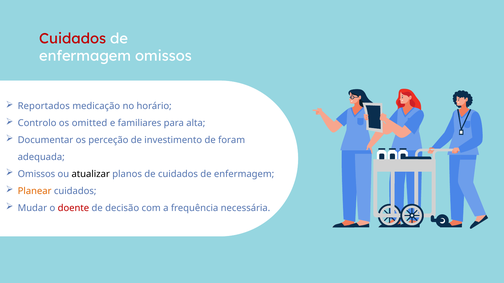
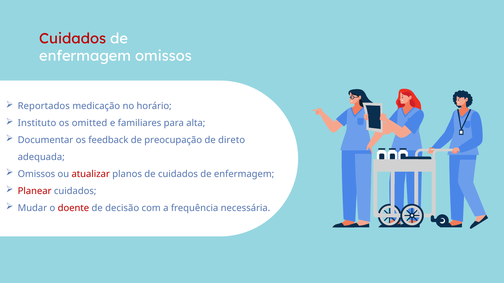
Controlo: Controlo -> Instituto
perceção: perceção -> feedback
investimento: investimento -> preocupação
foram: foram -> direto
atualizar colour: black -> red
Planear colour: orange -> red
